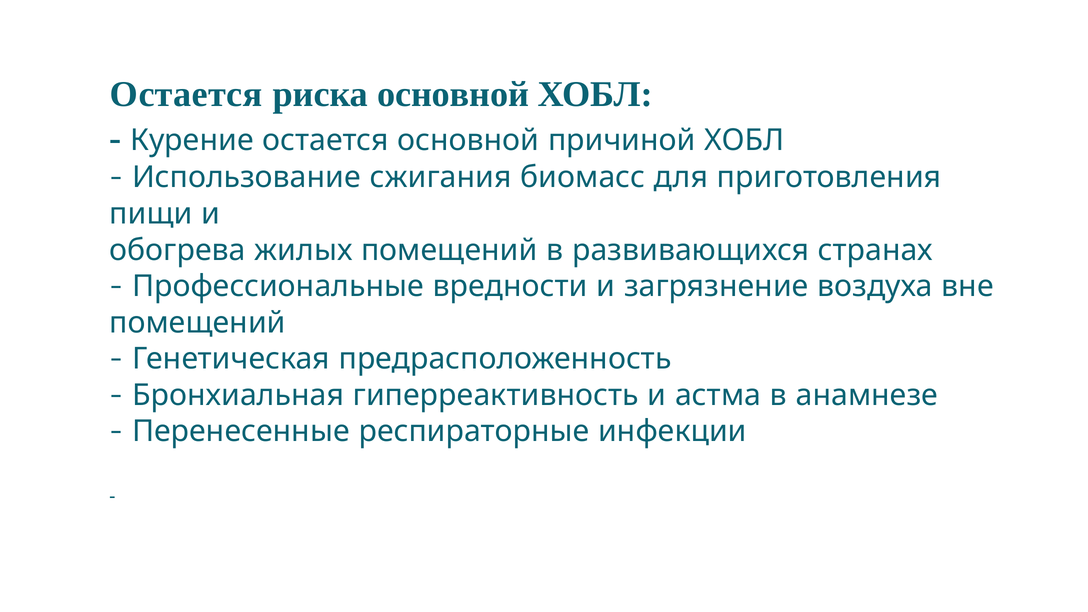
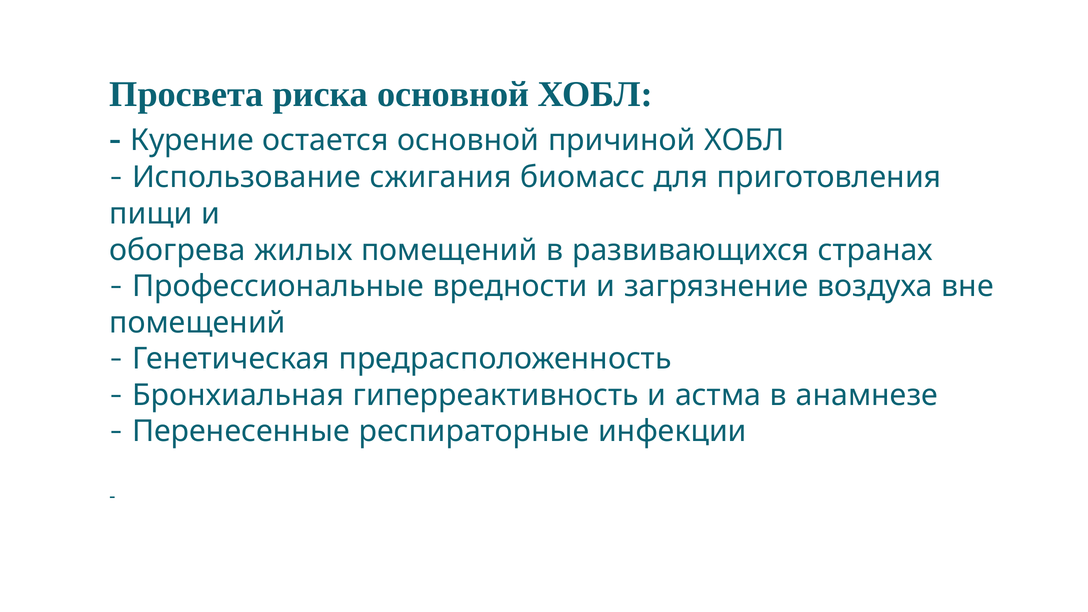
Остается at (186, 95): Остается -> Просвета
